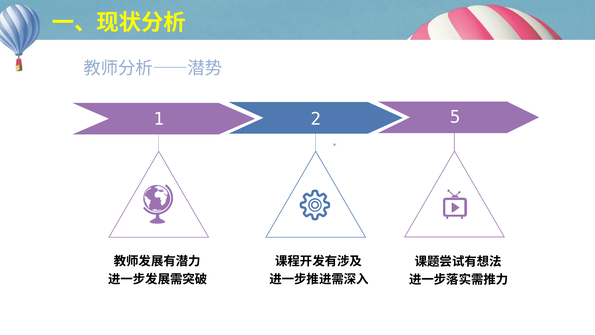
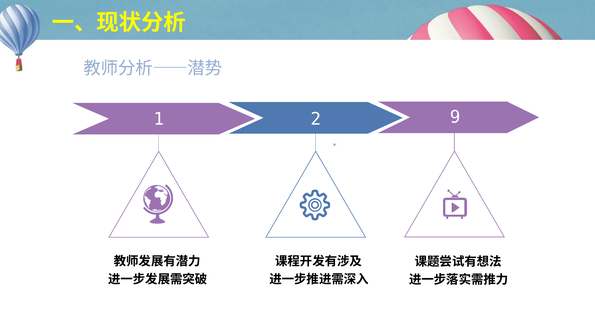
5: 5 -> 9
